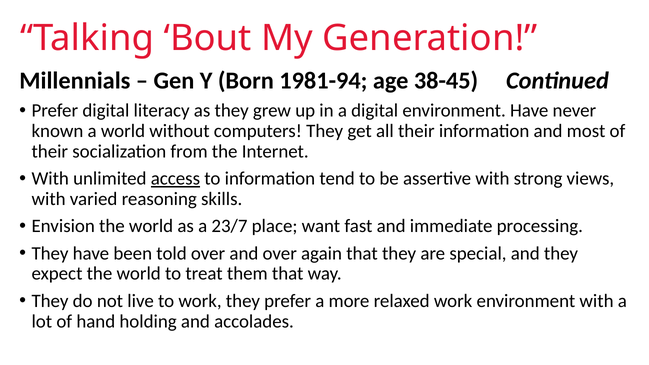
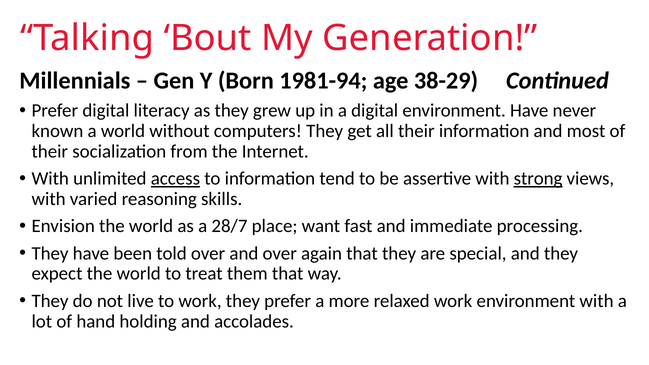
38-45: 38-45 -> 38-29
strong underline: none -> present
23/7: 23/7 -> 28/7
